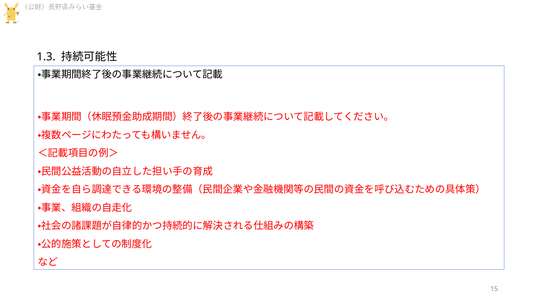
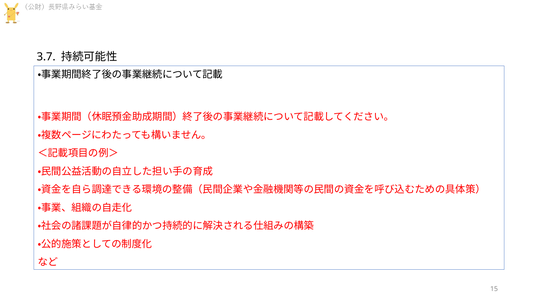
1.3: 1.3 -> 3.7
